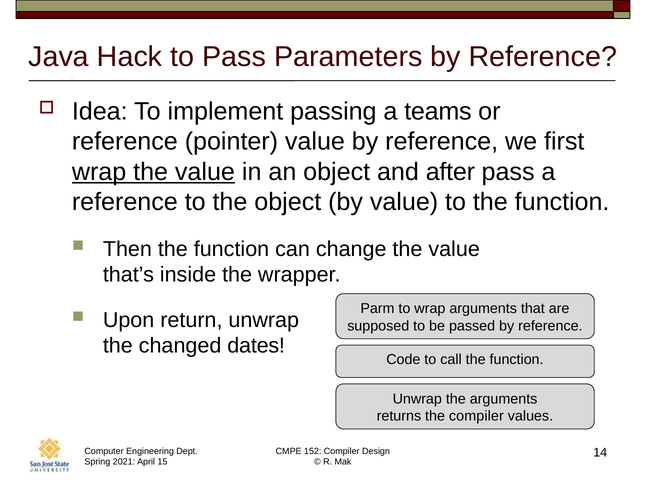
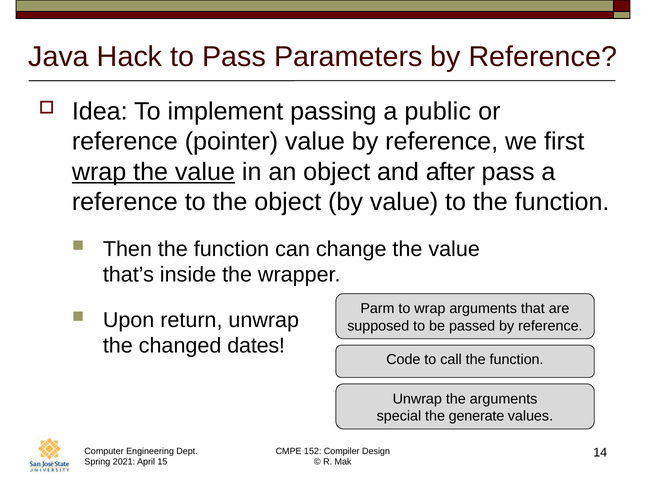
teams: teams -> public
returns: returns -> special
the compiler: compiler -> generate
